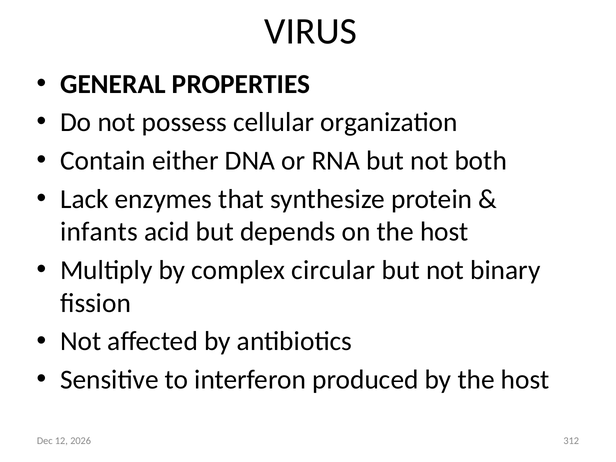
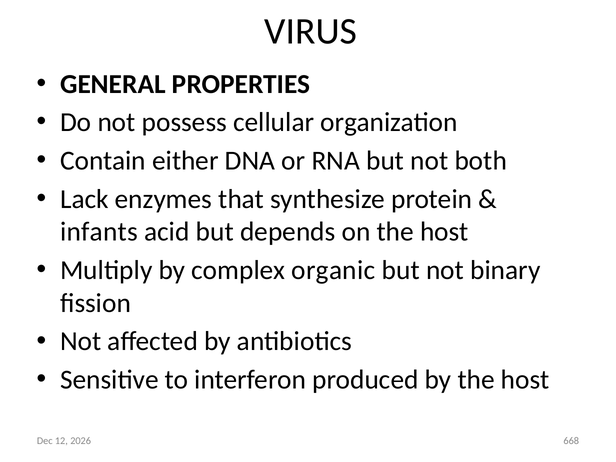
circular: circular -> organic
312: 312 -> 668
